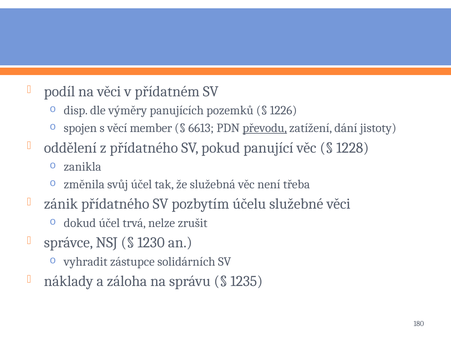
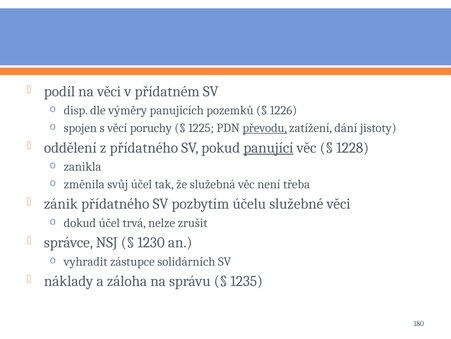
member: member -> poruchy
6613: 6613 -> 1225
panující underline: none -> present
